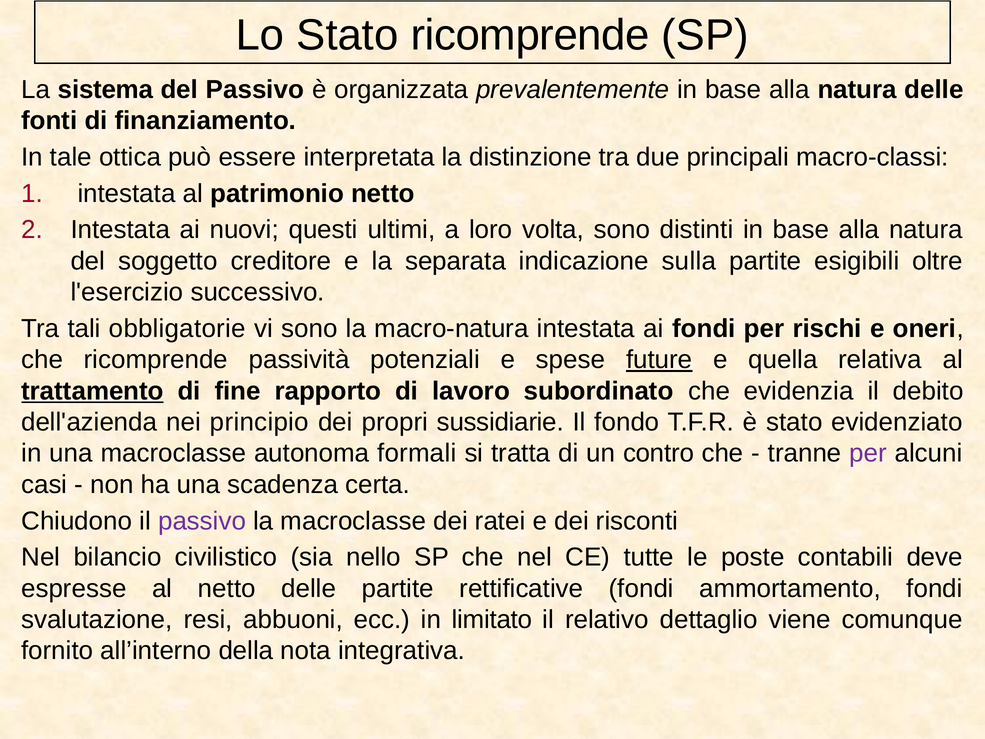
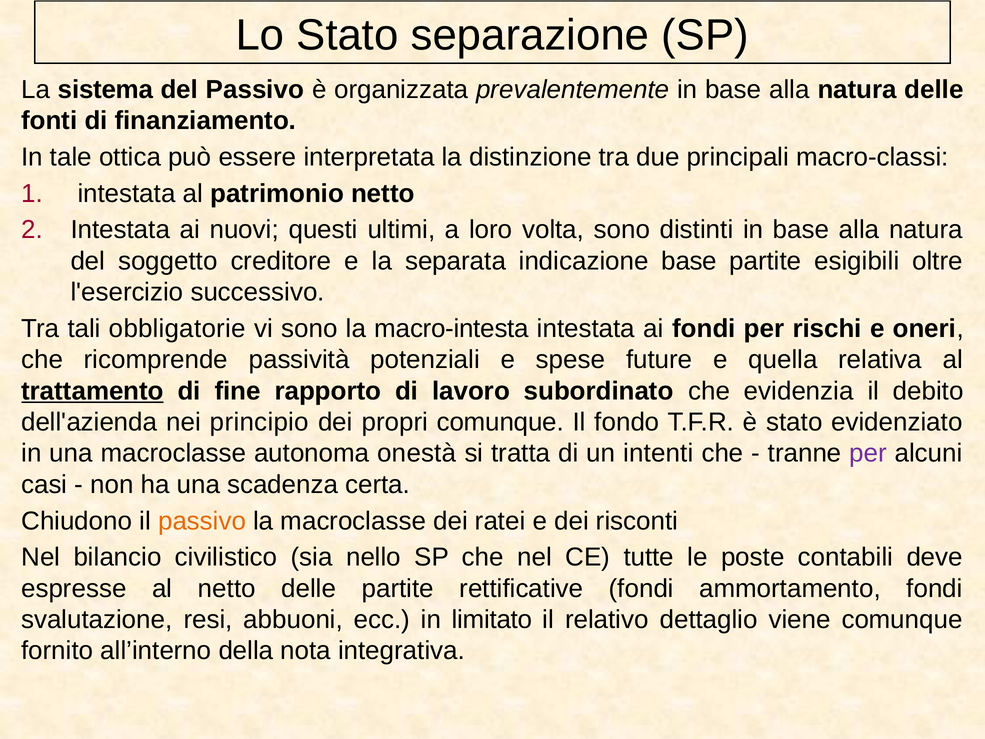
Stato ricomprende: ricomprende -> separazione
indicazione sulla: sulla -> base
macro-natura: macro-natura -> macro-intesta
future underline: present -> none
propri sussidiarie: sussidiarie -> comunque
formali: formali -> onestà
contro: contro -> intenti
passivo at (202, 521) colour: purple -> orange
